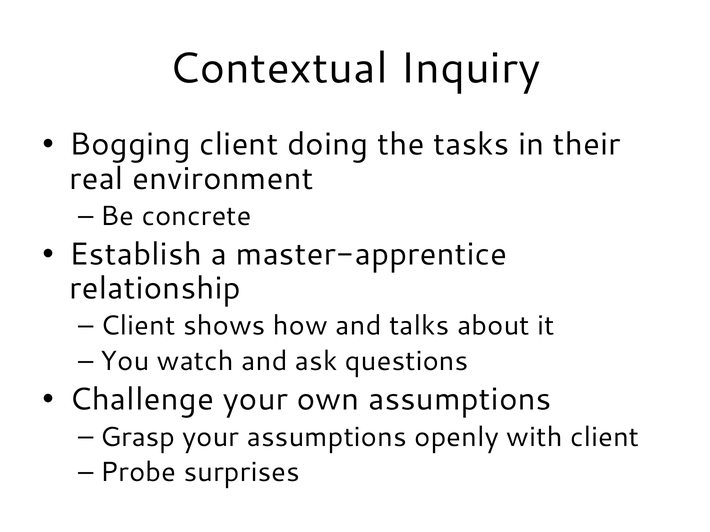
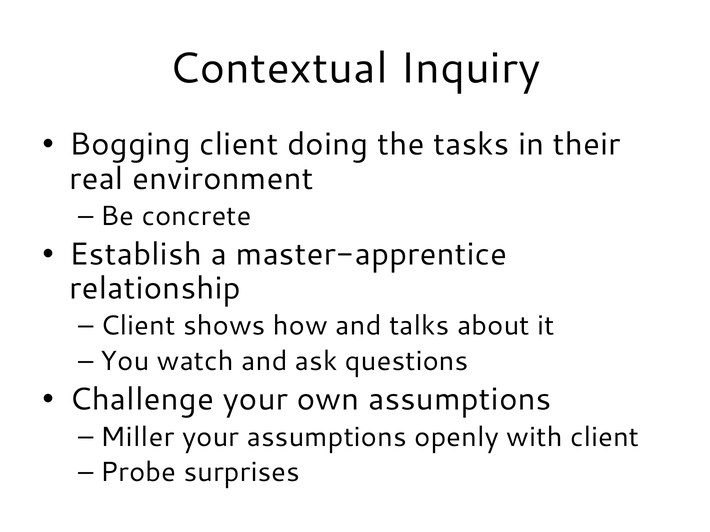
Grasp: Grasp -> Miller
